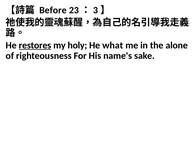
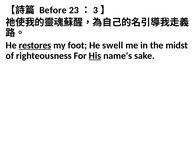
holy: holy -> foot
what: what -> swell
alone: alone -> midst
His underline: none -> present
